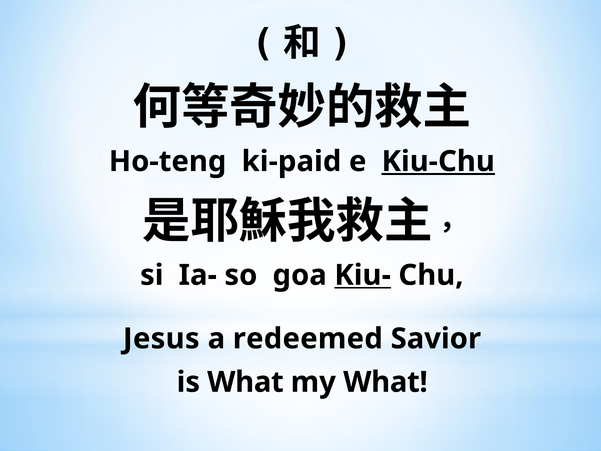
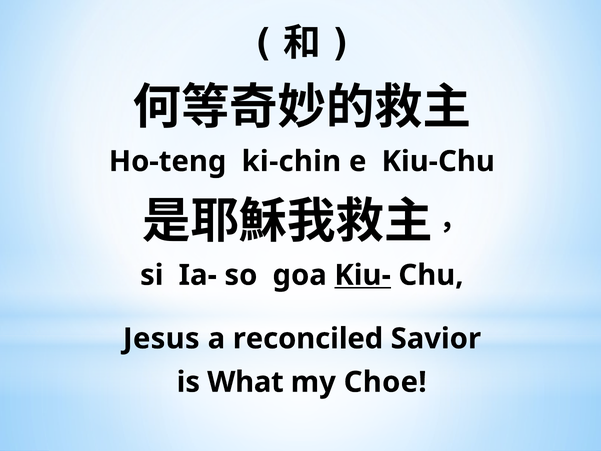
ki-paid: ki-paid -> ki-chin
Kiu-Chu underline: present -> none
redeemed: redeemed -> reconciled
my What: What -> Choe
